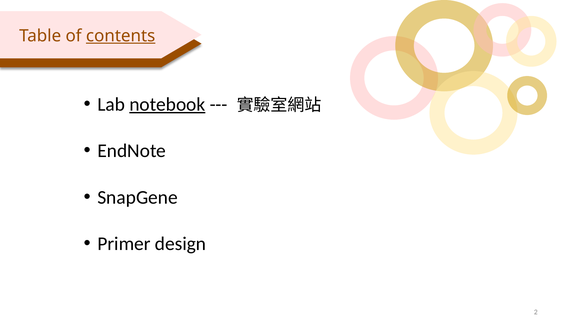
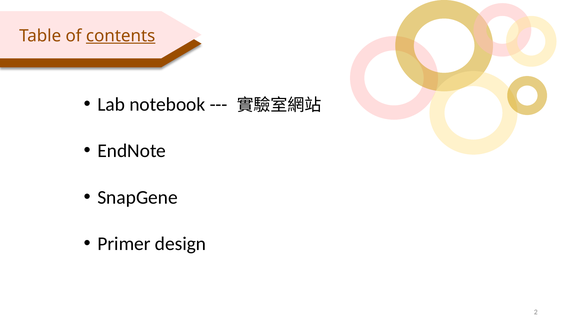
notebook underline: present -> none
